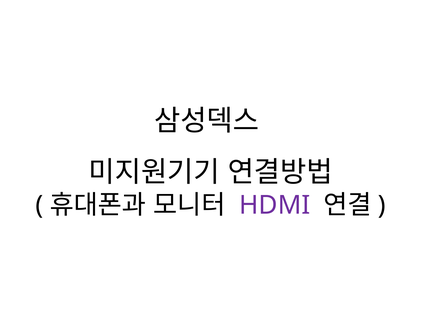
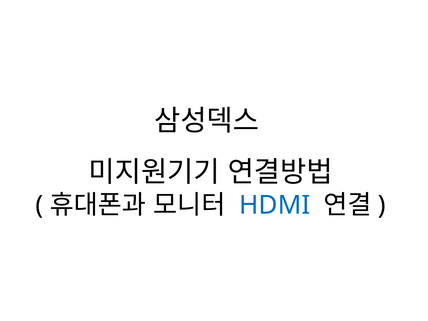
HDMI colour: purple -> blue
